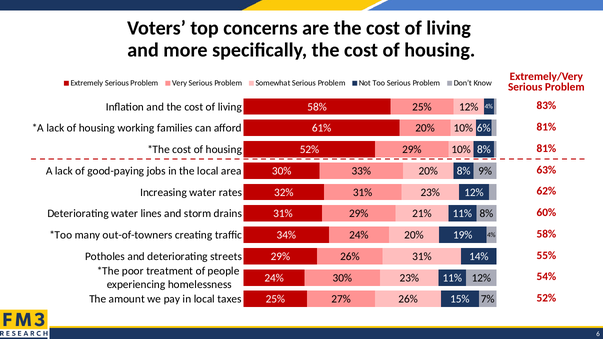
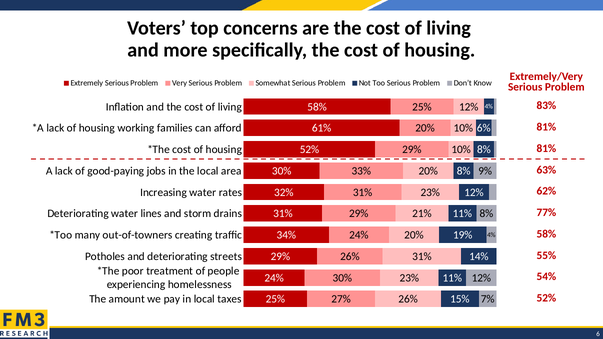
60%: 60% -> 77%
